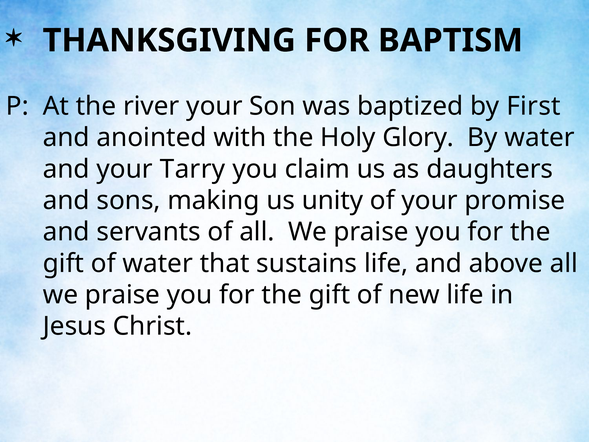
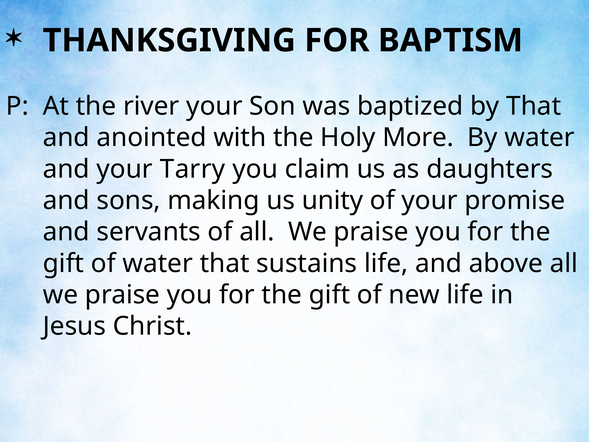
by First: First -> That
Glory: Glory -> More
